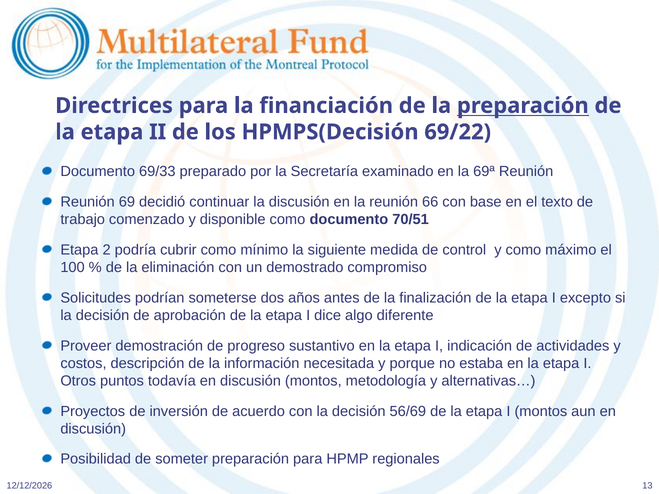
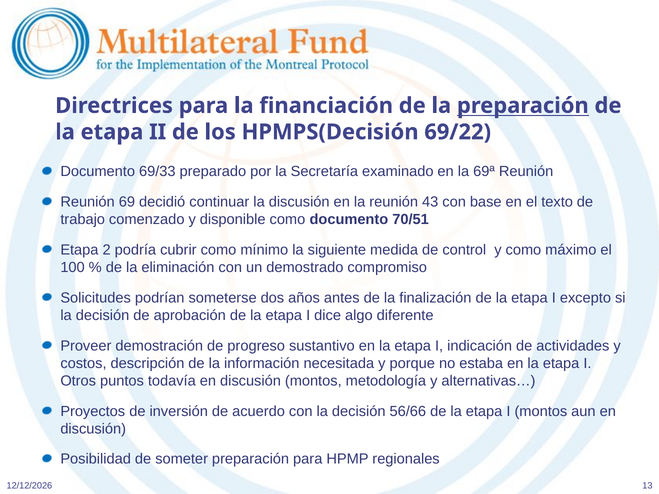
66: 66 -> 43
56/69: 56/69 -> 56/66
